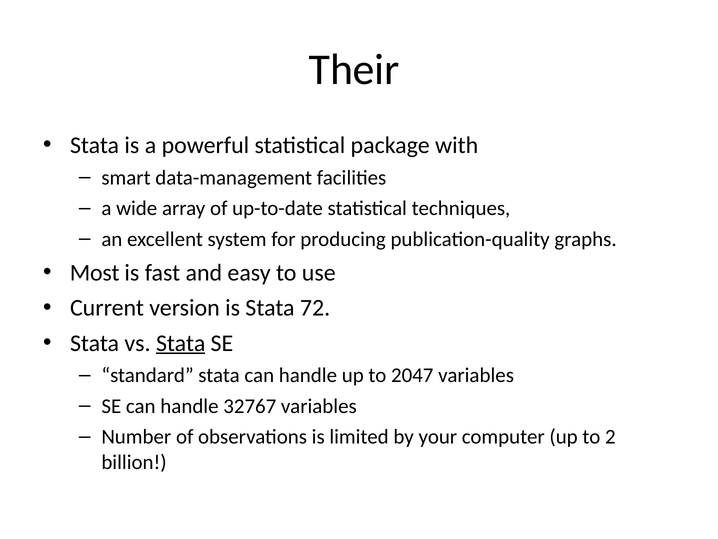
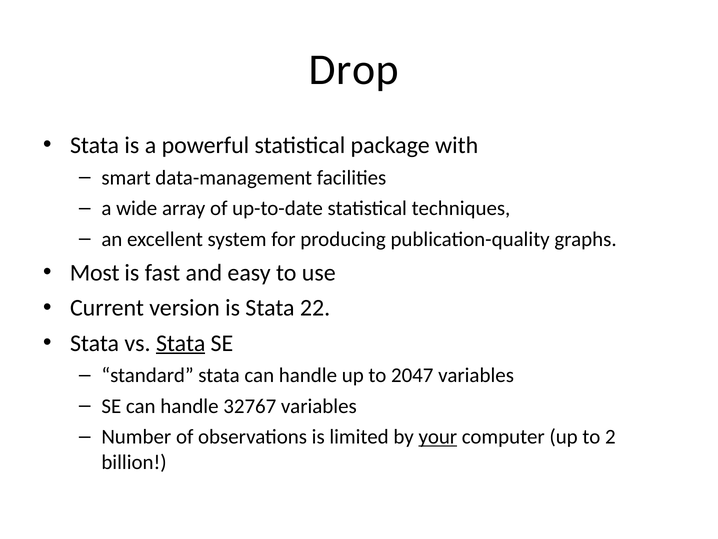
Their: Their -> Drop
72: 72 -> 22
your underline: none -> present
